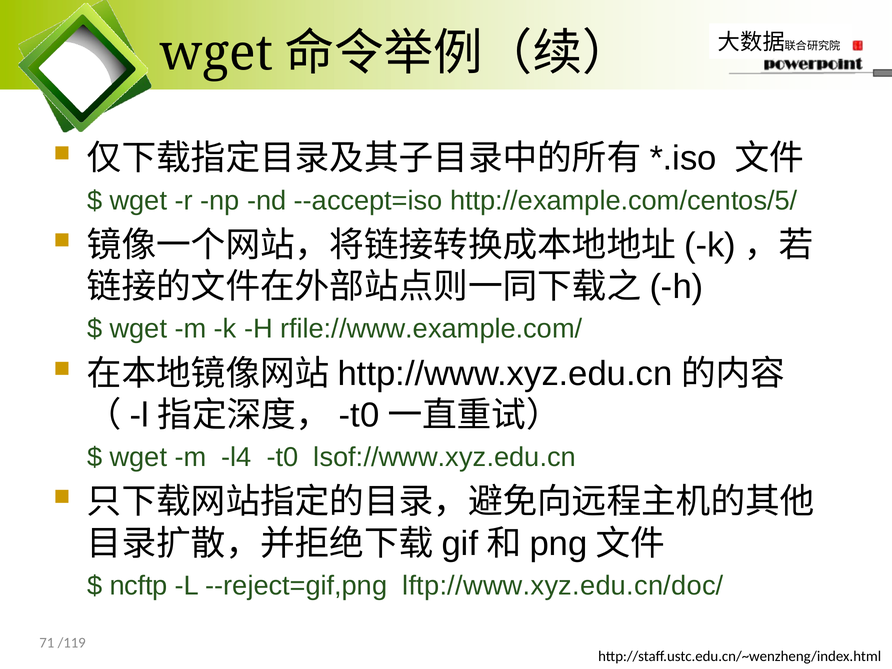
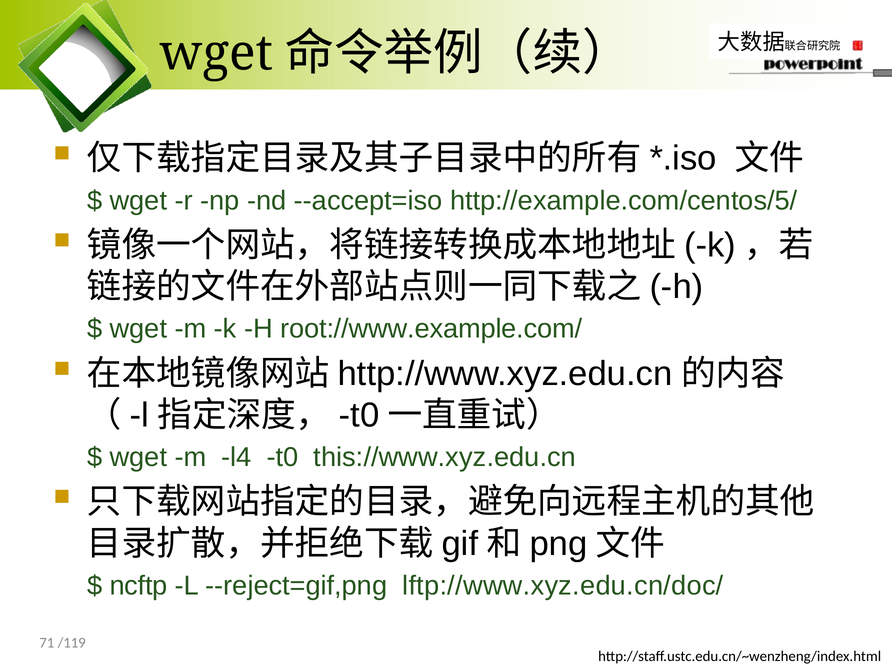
rfile://www.example.com/: rfile://www.example.com/ -> root://www.example.com/
lsof://www.xyz.edu.cn: lsof://www.xyz.edu.cn -> this://www.xyz.edu.cn
